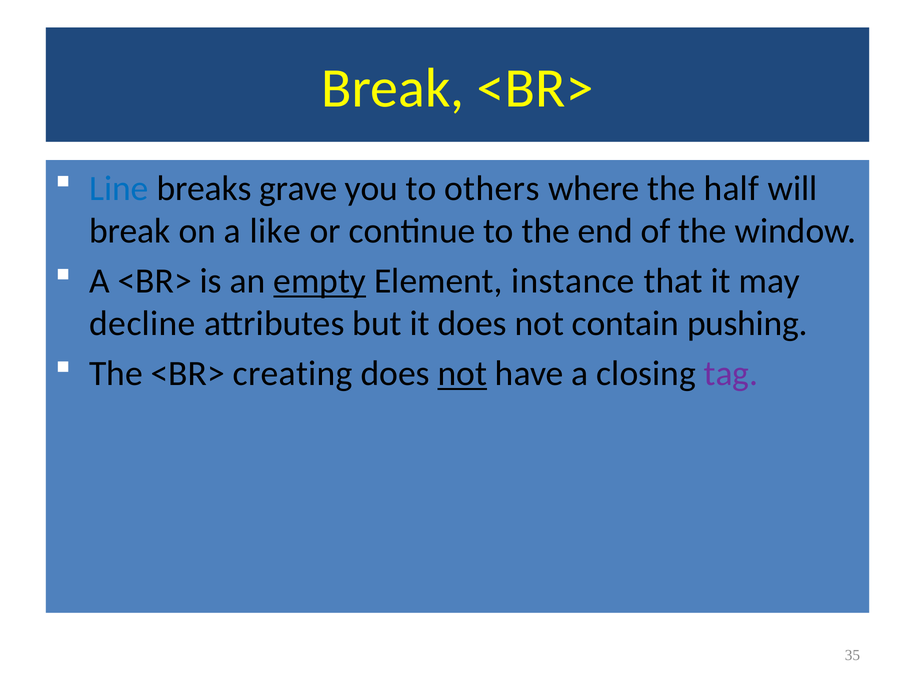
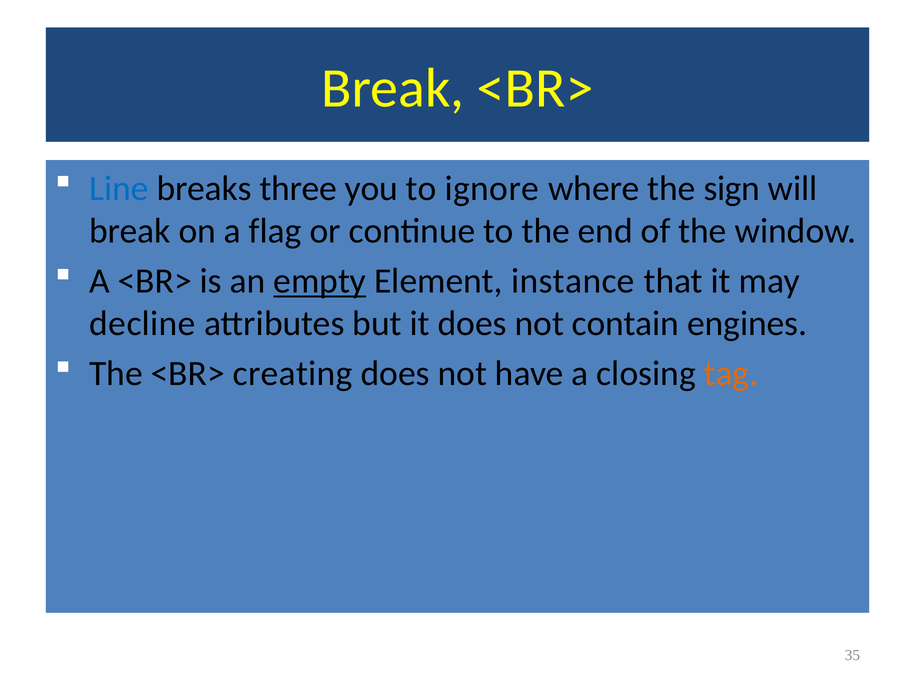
grave: grave -> three
others: others -> ignore
half: half -> sign
like: like -> flag
pushing: pushing -> engines
not at (462, 374) underline: present -> none
tag colour: purple -> orange
